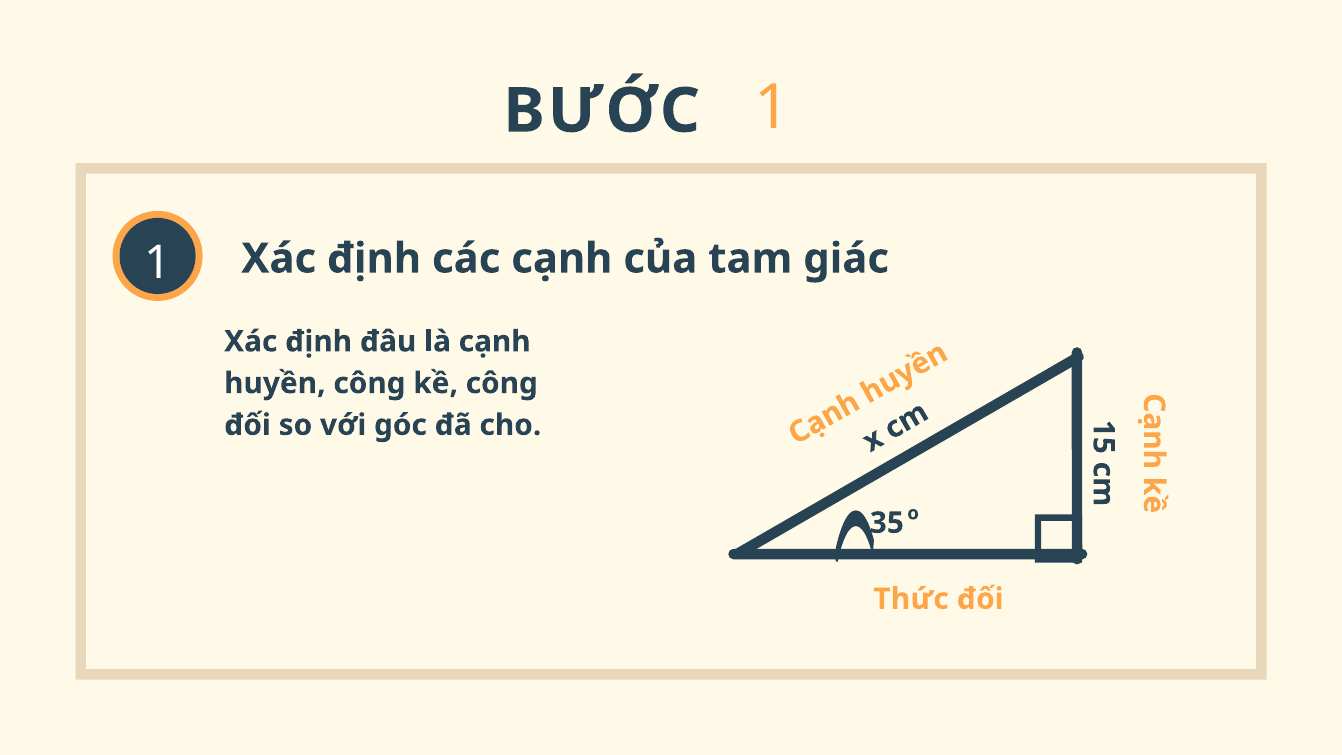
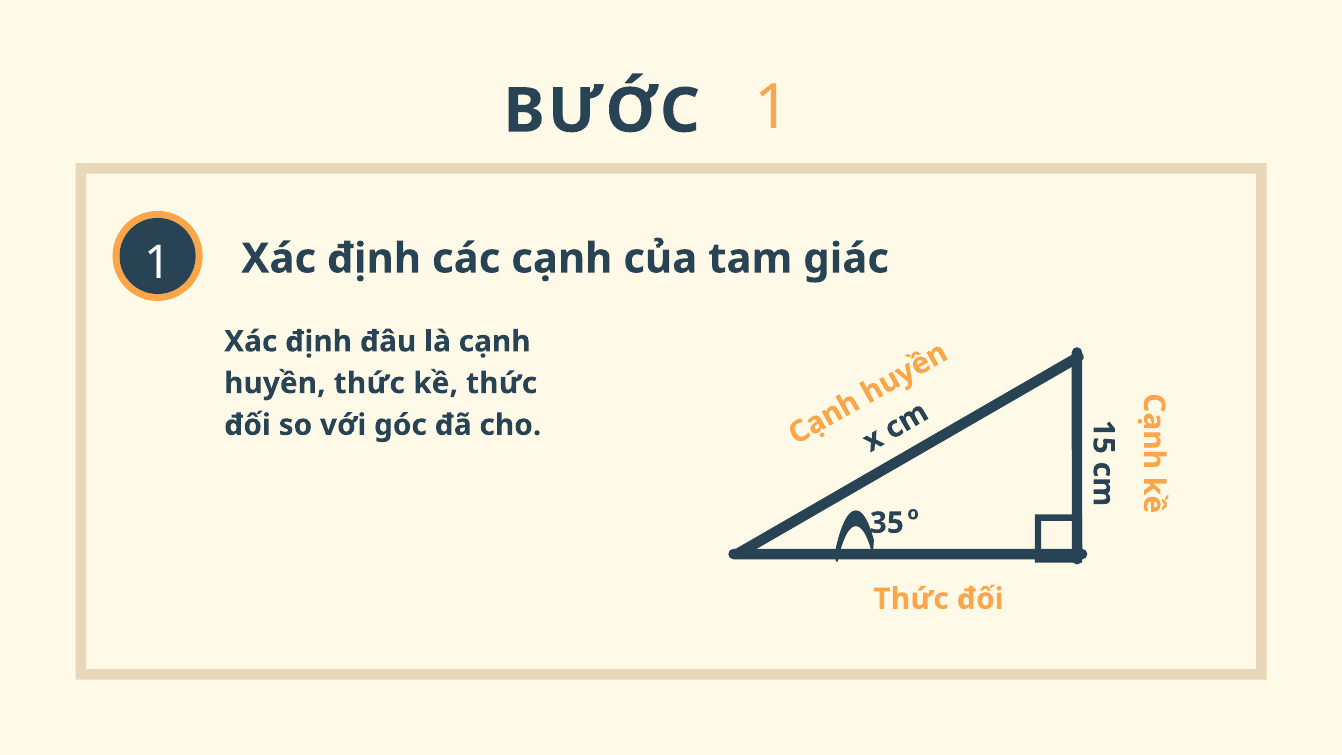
huyền công: công -> thức
kề công: công -> thức
